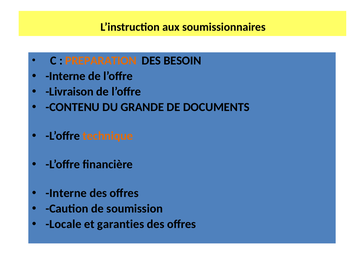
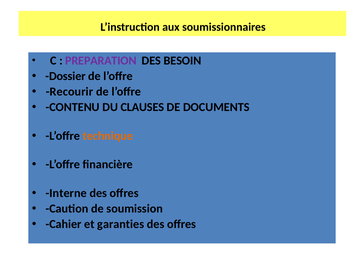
PREPARATION colour: orange -> purple
Interne at (66, 76): Interne -> Dossier
Livraison: Livraison -> Recourir
GRANDE: GRANDE -> CLAUSES
Locale: Locale -> Cahier
